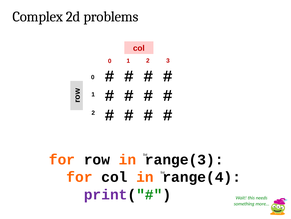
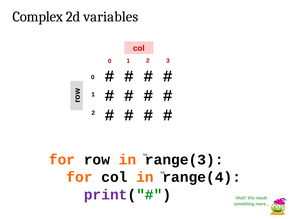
problems: problems -> variables
